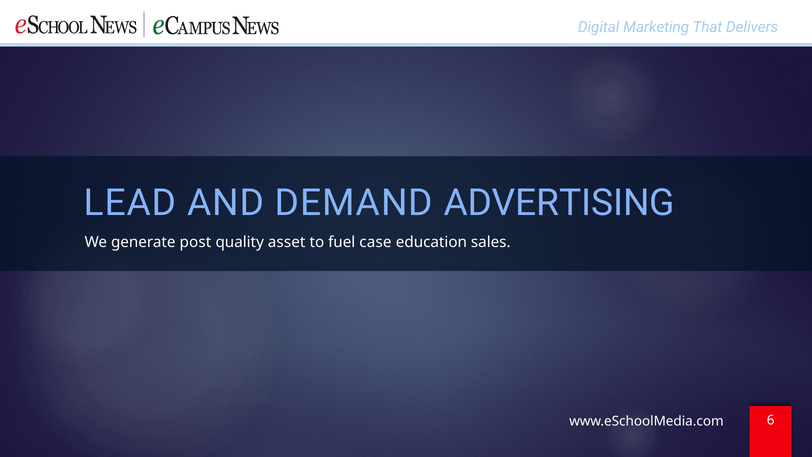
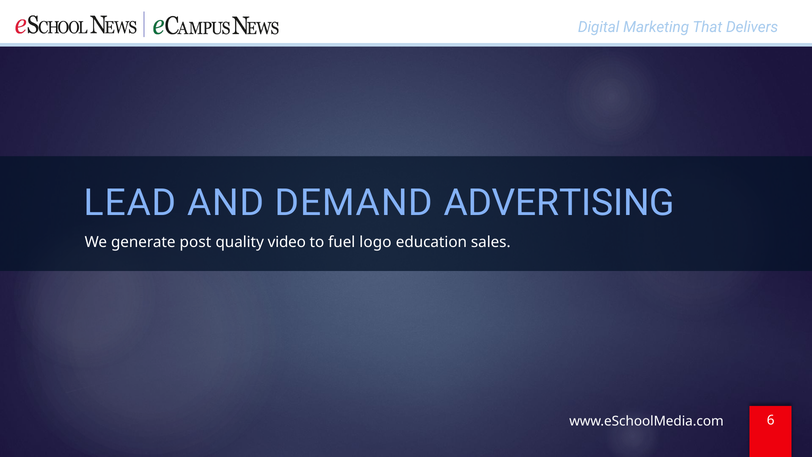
asset: asset -> video
case: case -> logo
